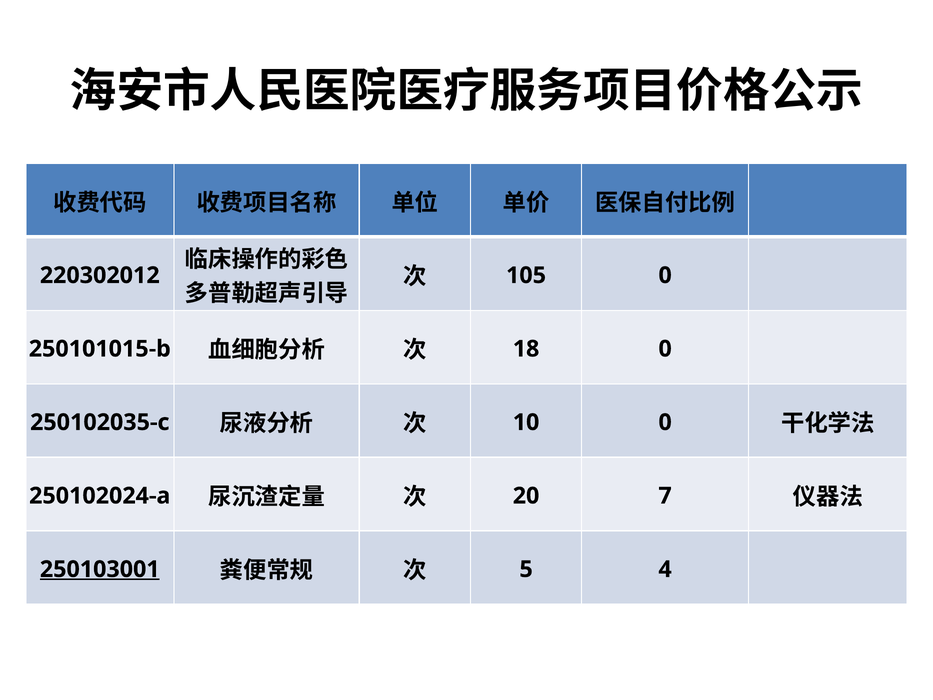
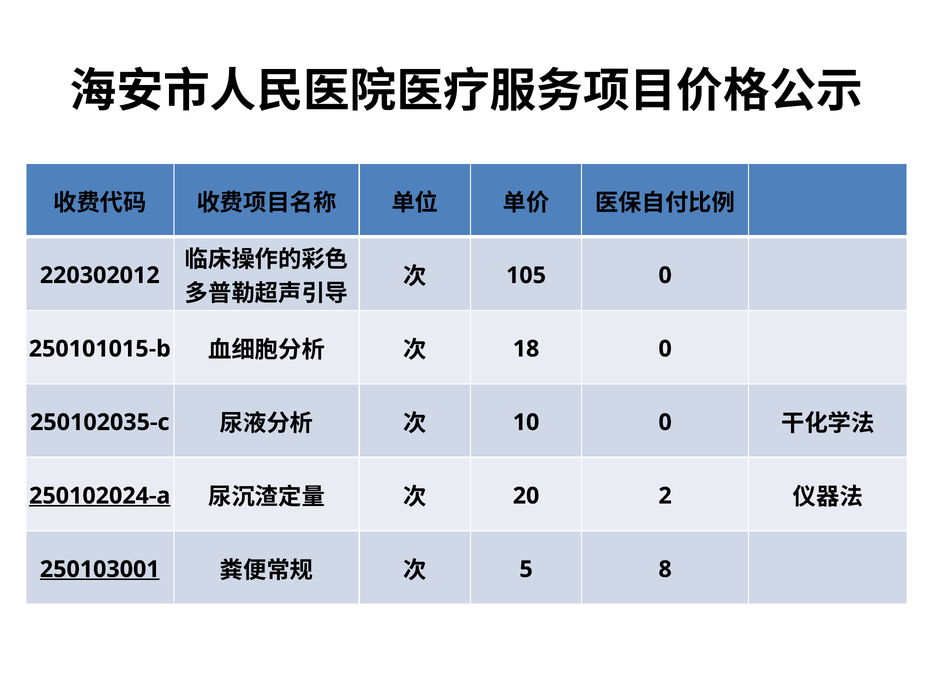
250102024-a underline: none -> present
7: 7 -> 2
4: 4 -> 8
